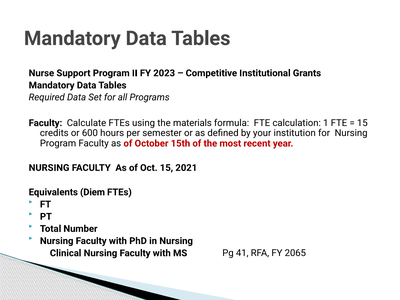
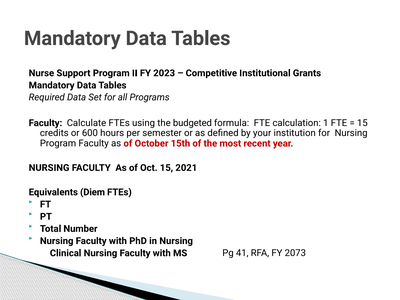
materials: materials -> budgeted
2065: 2065 -> 2073
